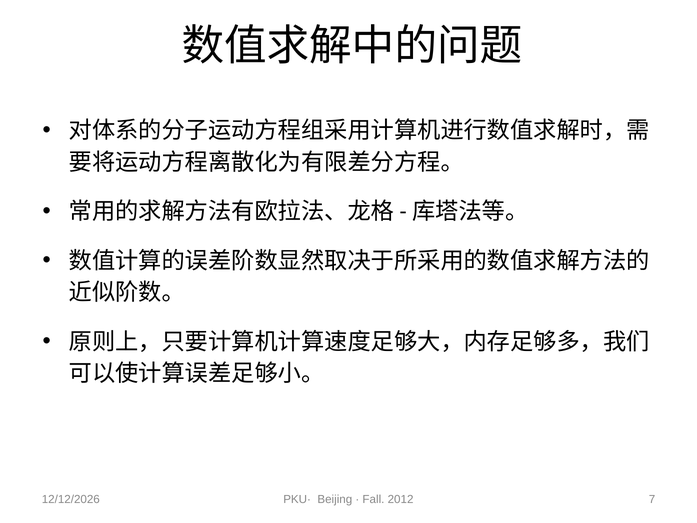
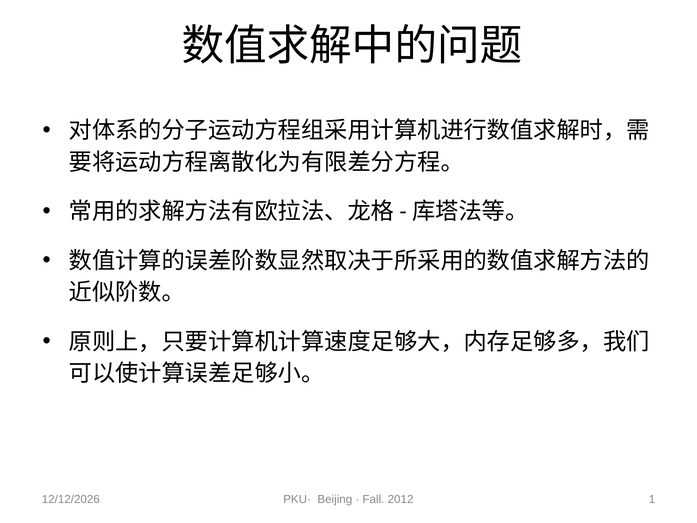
7: 7 -> 1
